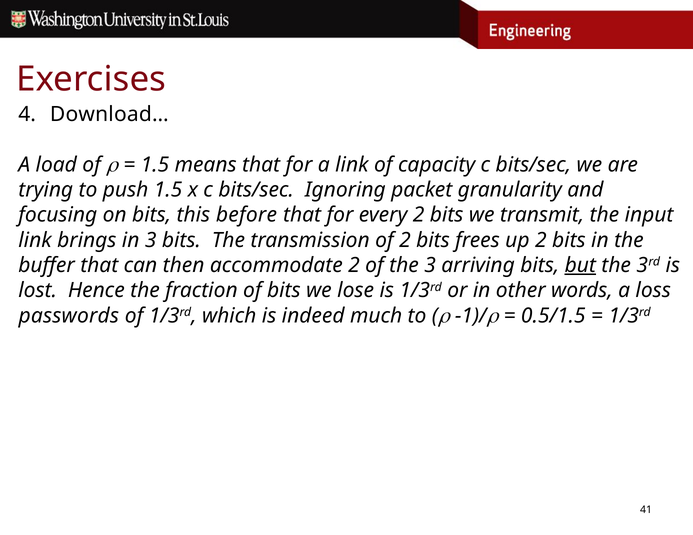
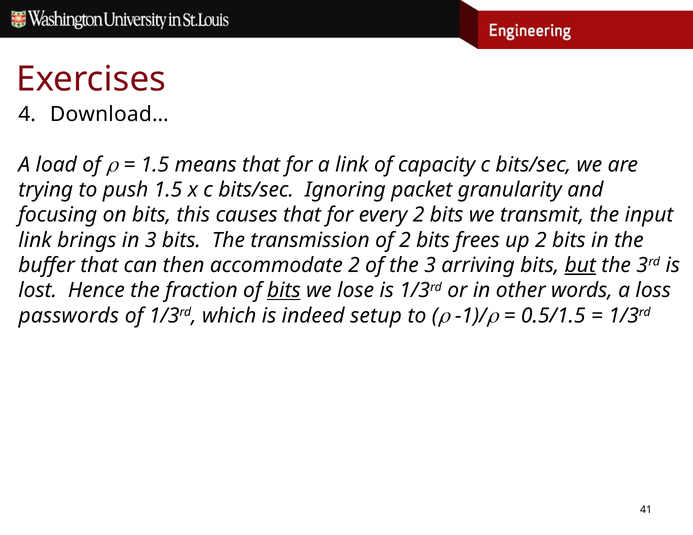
before: before -> causes
bits at (284, 291) underline: none -> present
much: much -> setup
